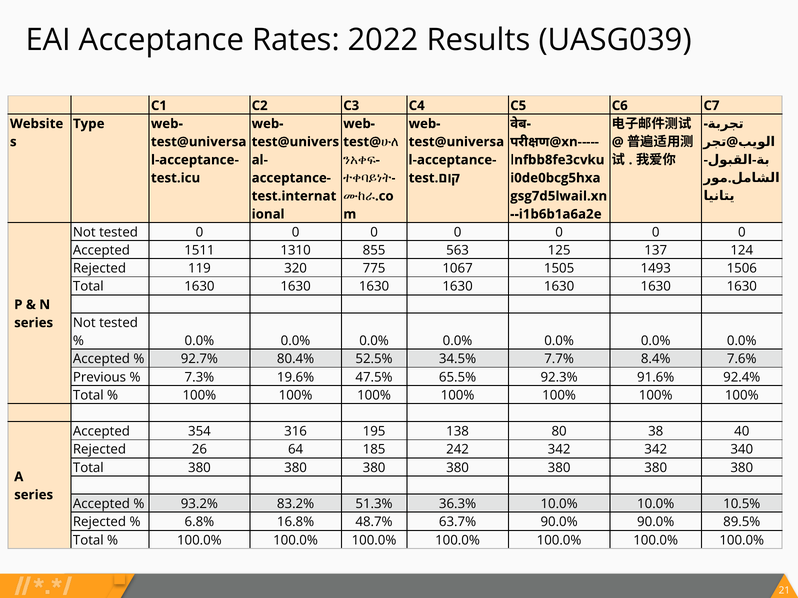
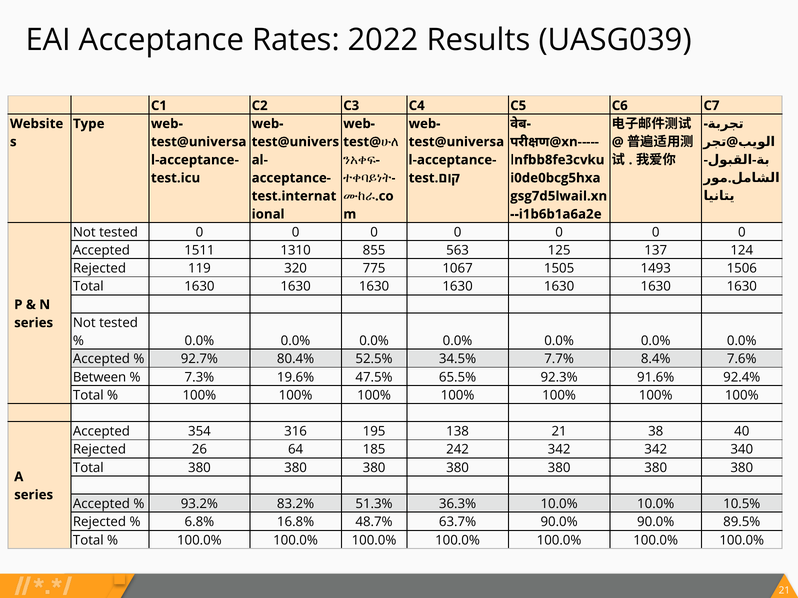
Previous: Previous -> Between
138 80: 80 -> 21
